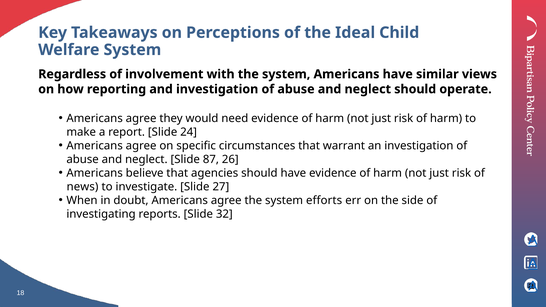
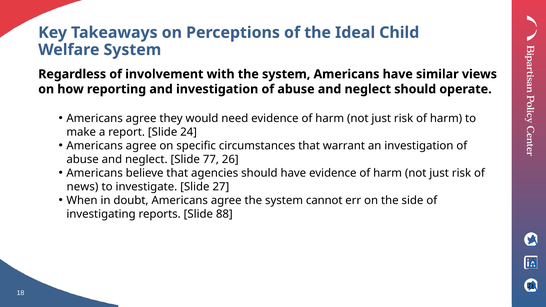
87: 87 -> 77
efforts: efforts -> cannot
32: 32 -> 88
